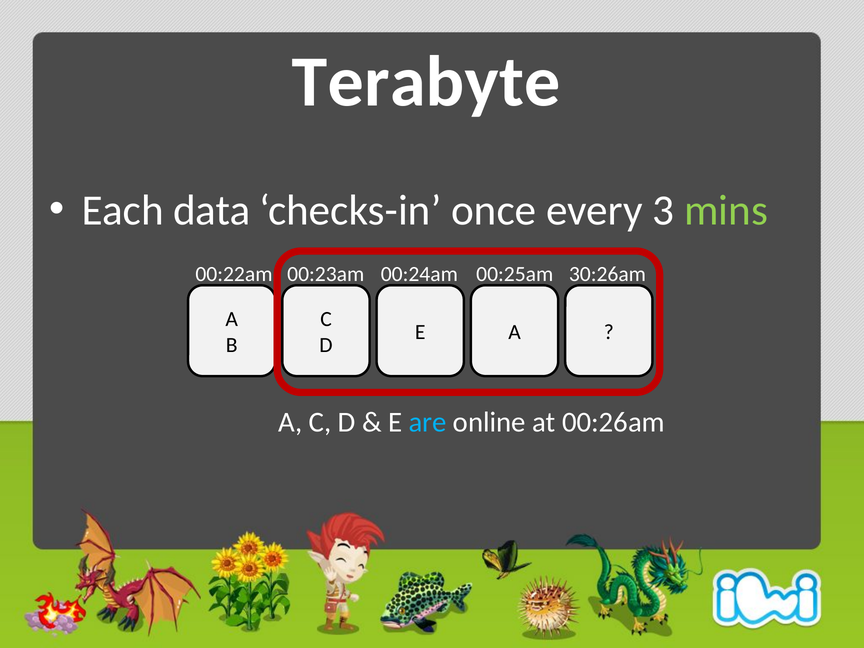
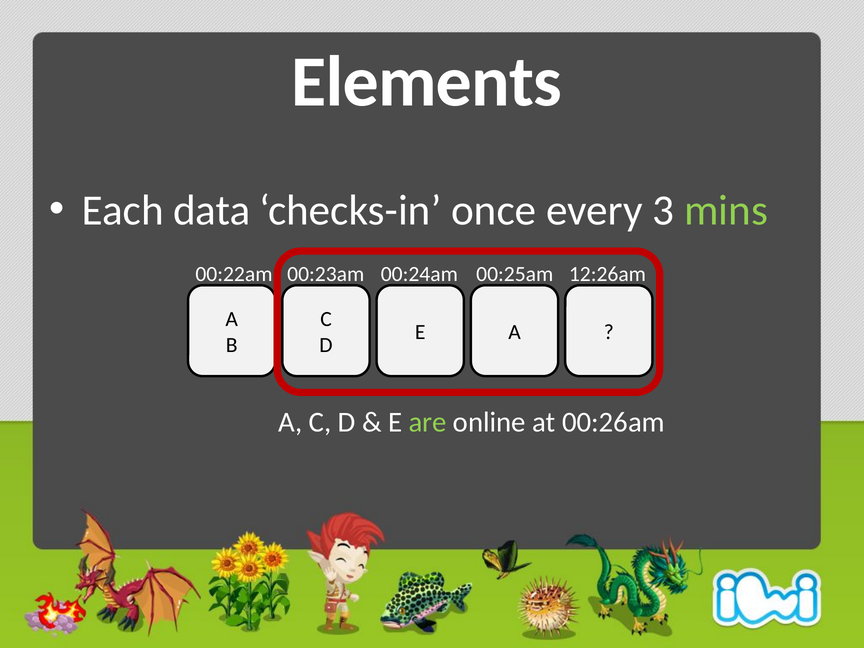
Terabyte: Terabyte -> Elements
30:26am: 30:26am -> 12:26am
are colour: light blue -> light green
